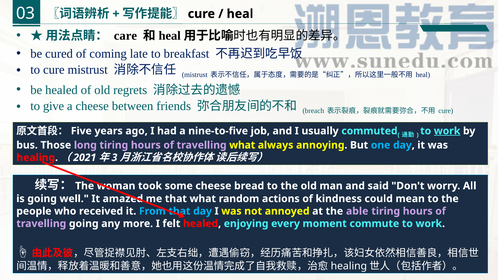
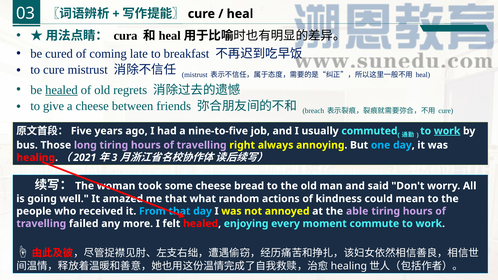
care: care -> cura
healed at (61, 90) underline: none -> present
travelling what: what -> right
travelling going: going -> failed
